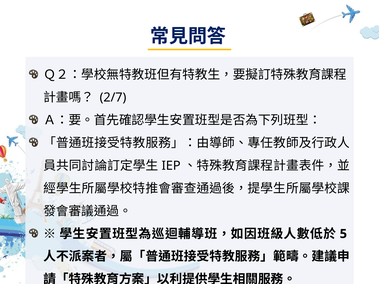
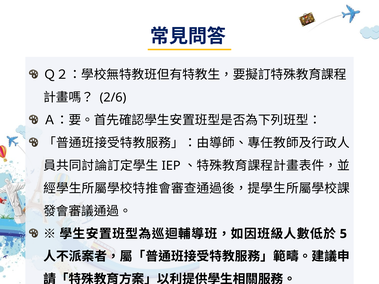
2/7: 2/7 -> 2/6
